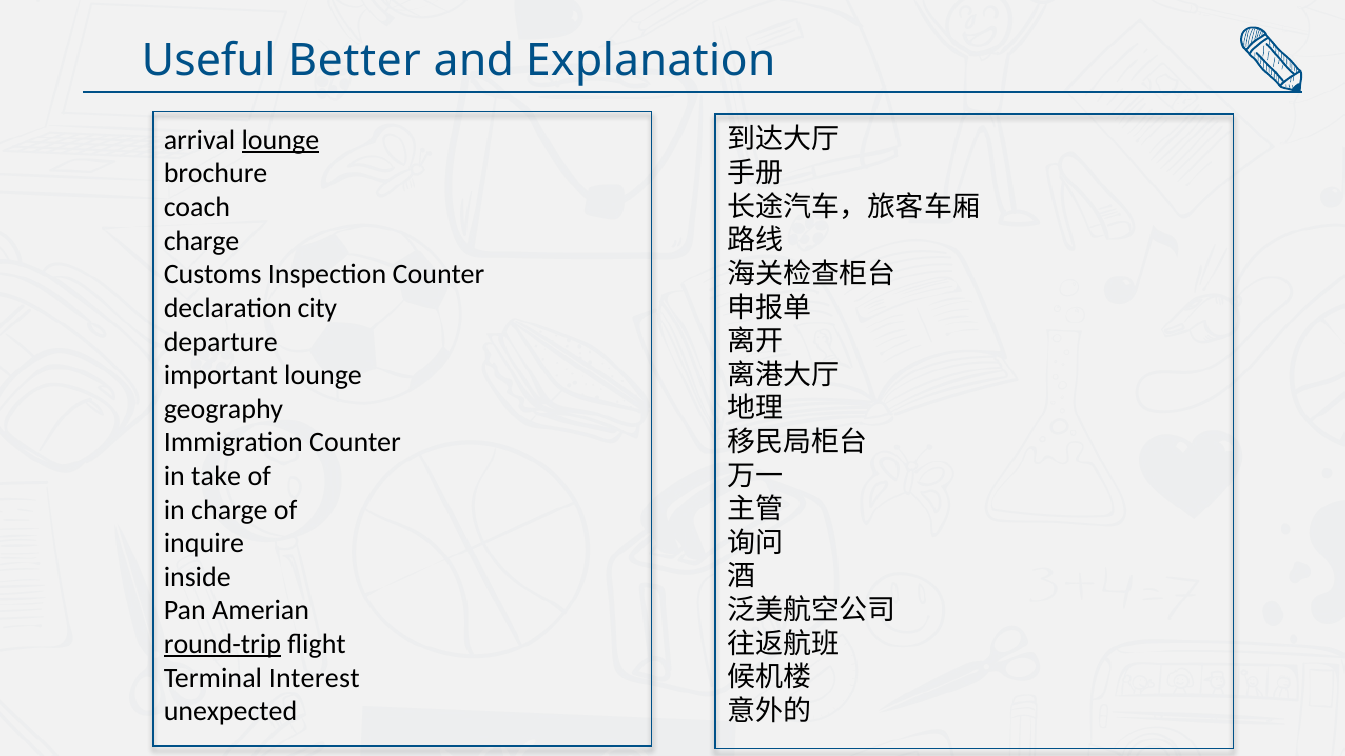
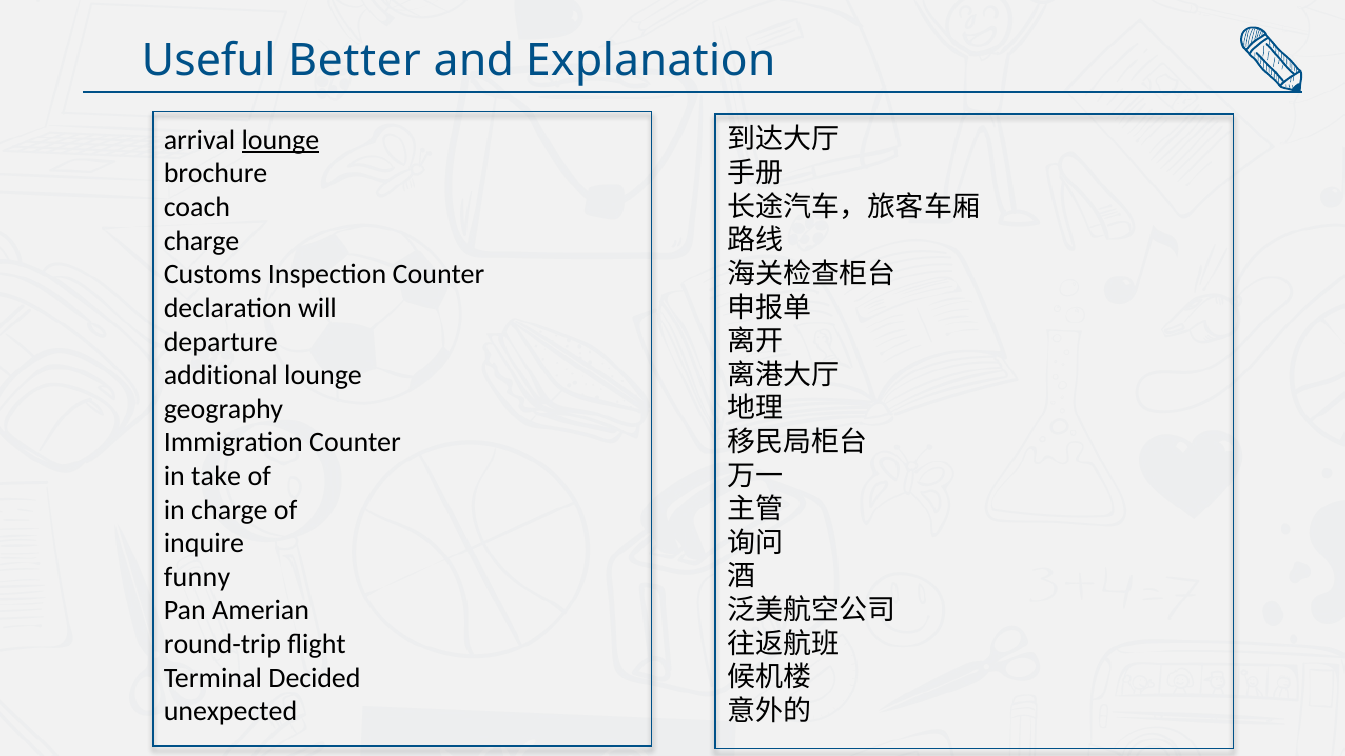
city: city -> will
important: important -> additional
inside: inside -> funny
round-trip underline: present -> none
Interest: Interest -> Decided
